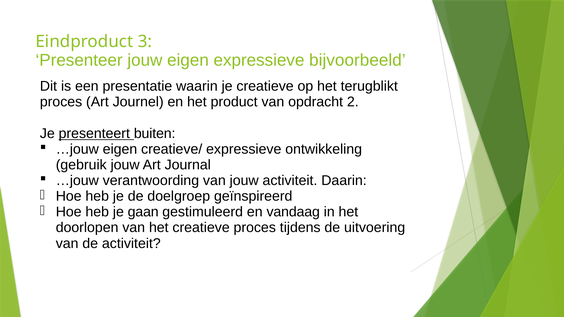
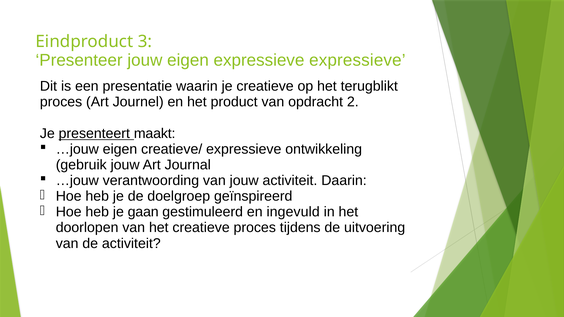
expressieve bijvoorbeeld: bijvoorbeeld -> expressieve
buiten: buiten -> maakt
vandaag: vandaag -> ingevuld
